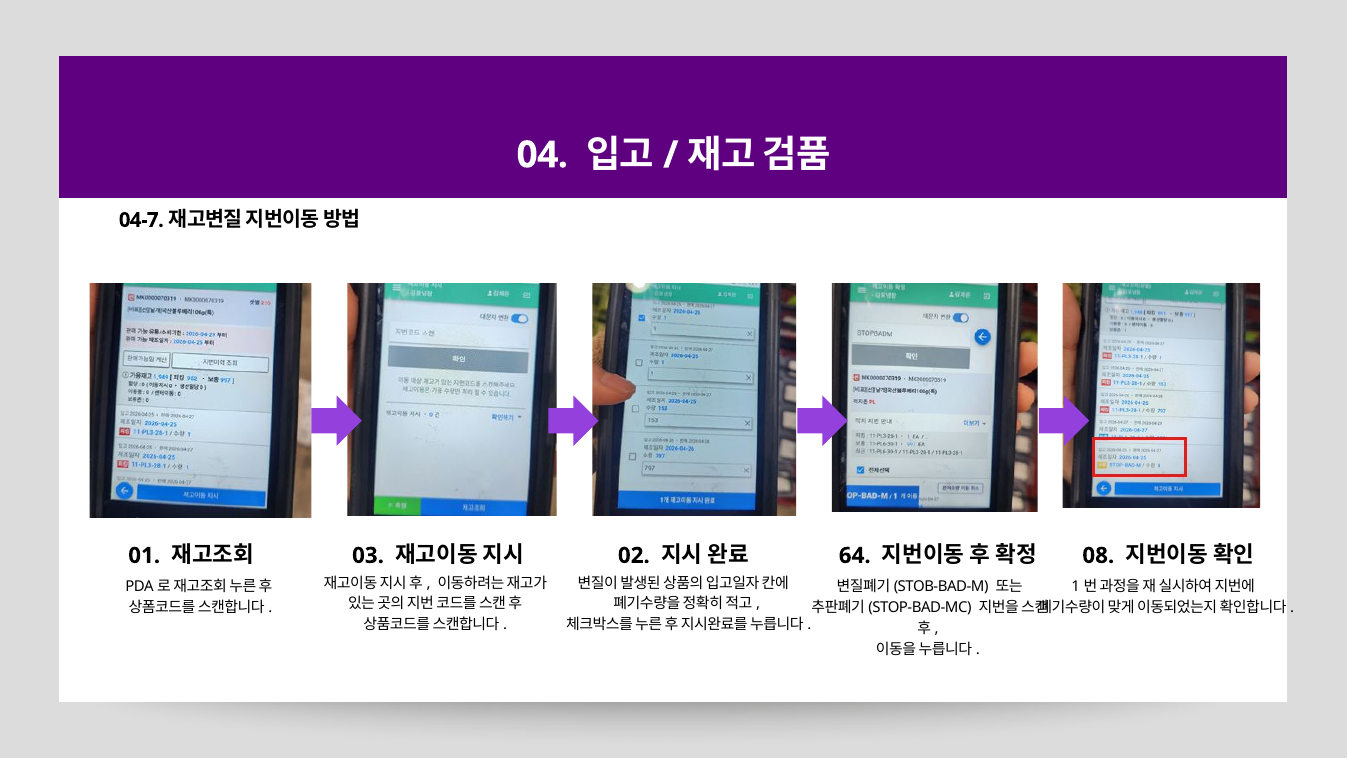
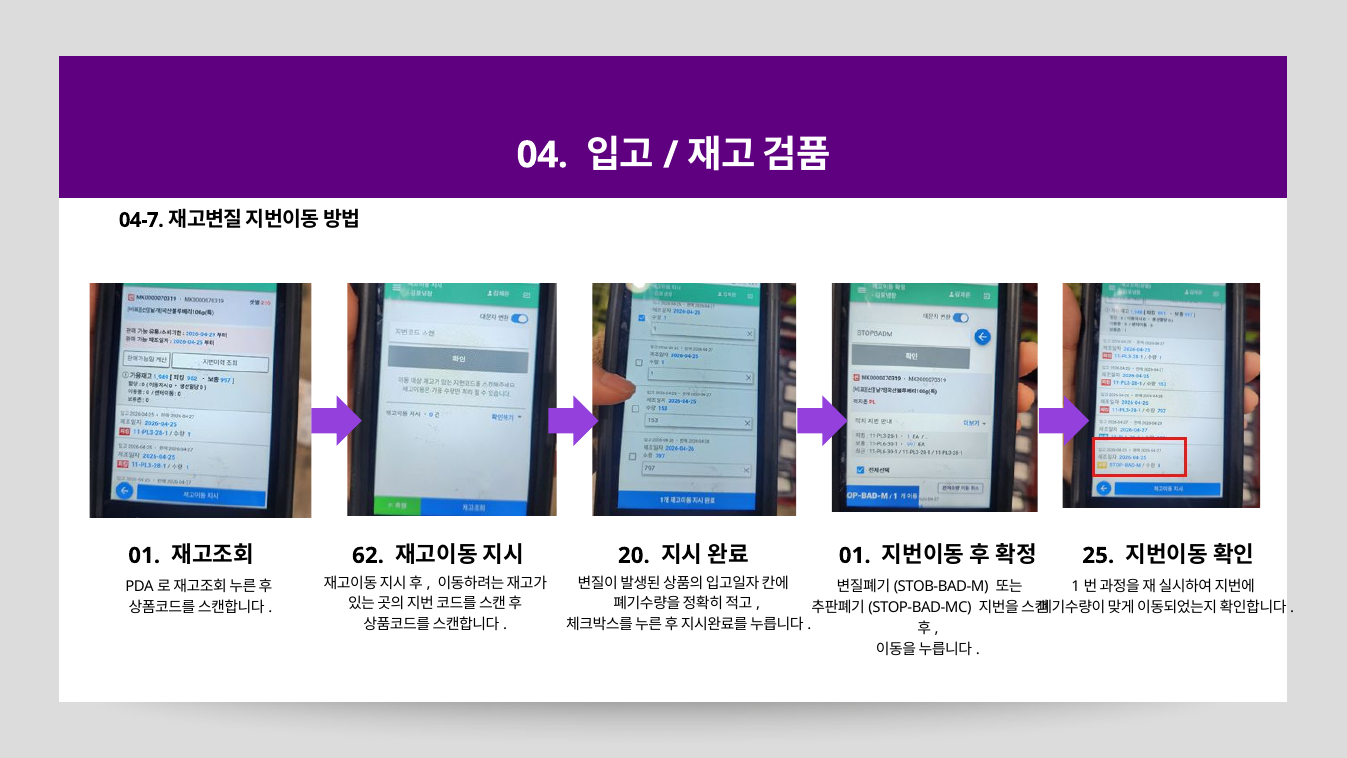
03: 03 -> 62
02: 02 -> 20
64 at (855, 555): 64 -> 01
08: 08 -> 25
